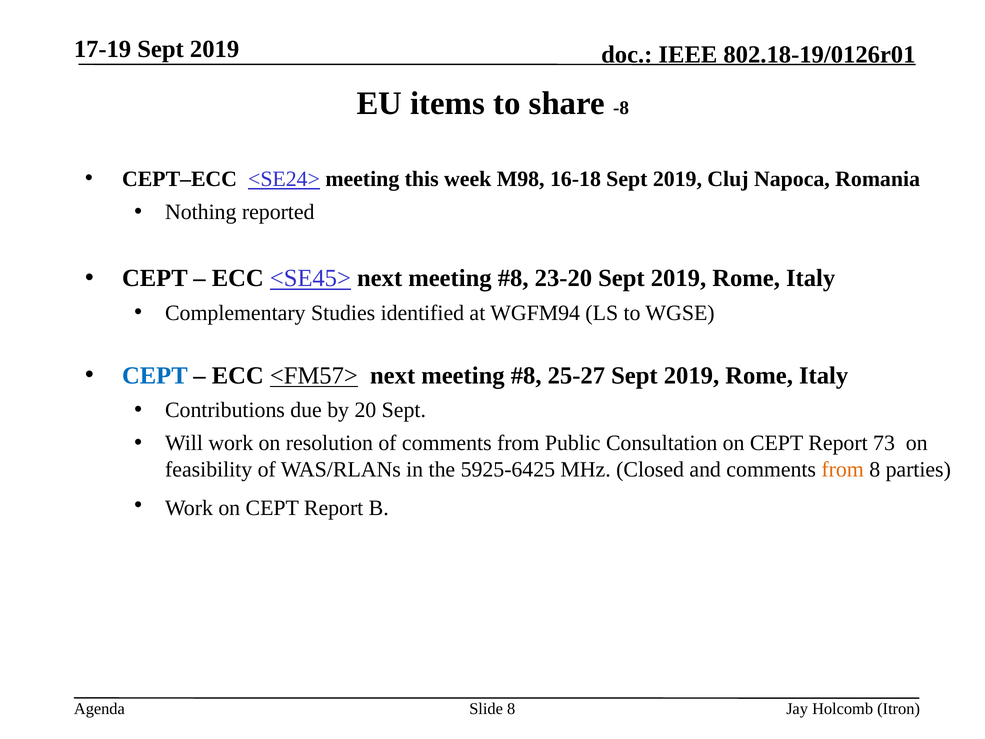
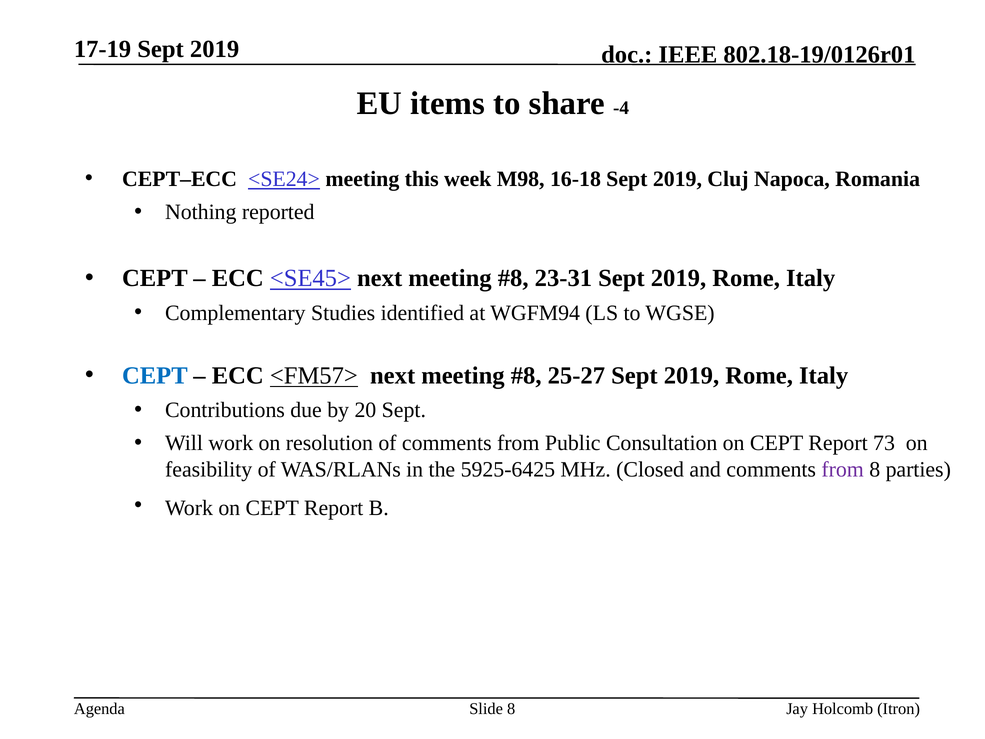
-8: -8 -> -4
23-20: 23-20 -> 23-31
from at (843, 469) colour: orange -> purple
